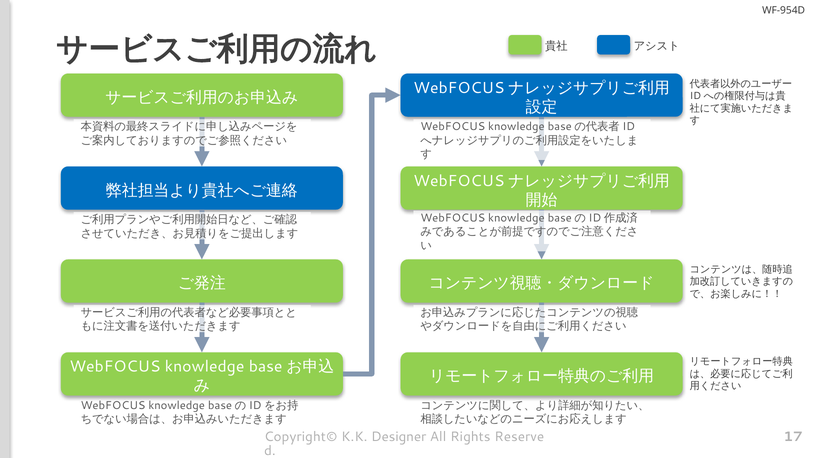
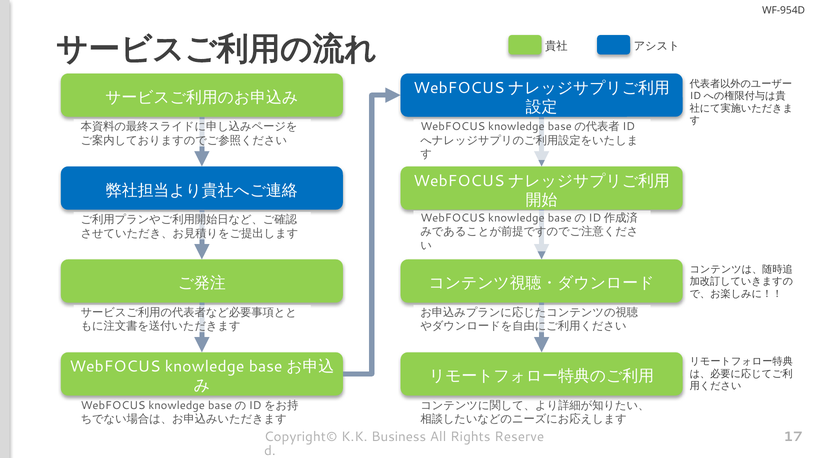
Designer: Designer -> Business
